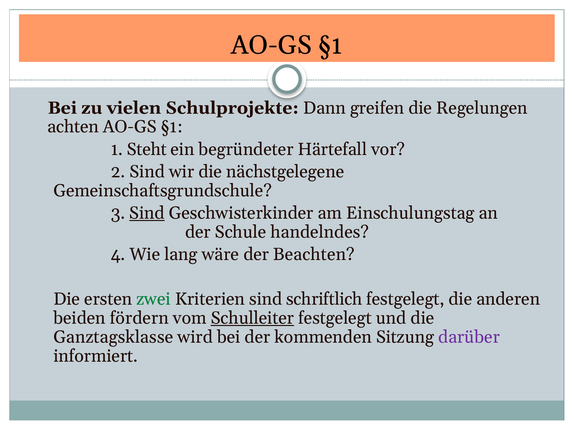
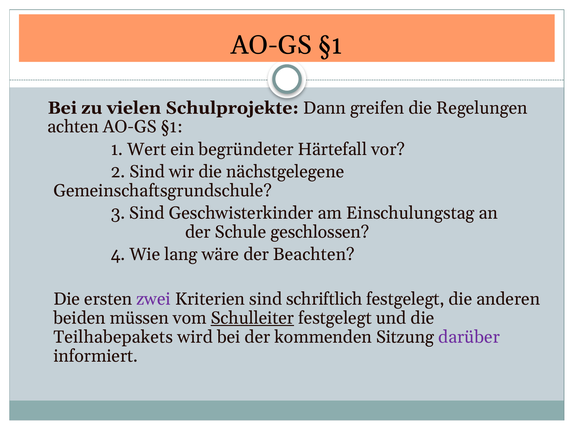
Steht: Steht -> Wert
Sind at (147, 213) underline: present -> none
handelndes: handelndes -> geschlossen
zwei colour: green -> purple
fördern: fördern -> müssen
Ganztagsklasse: Ganztagsklasse -> Teilhabepakets
